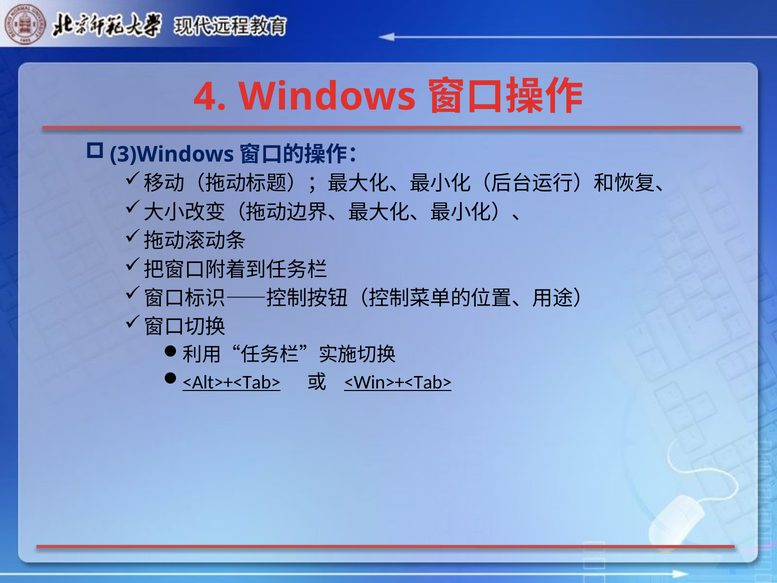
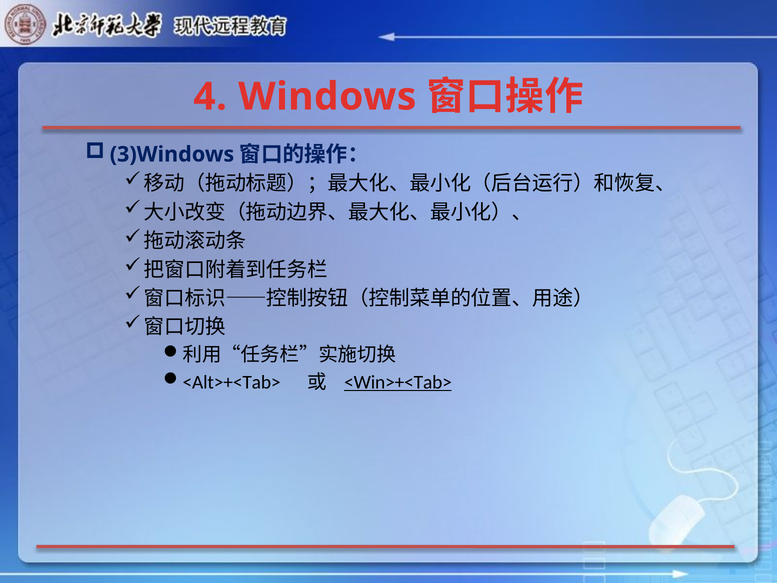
<Alt>+<Tab> underline: present -> none
